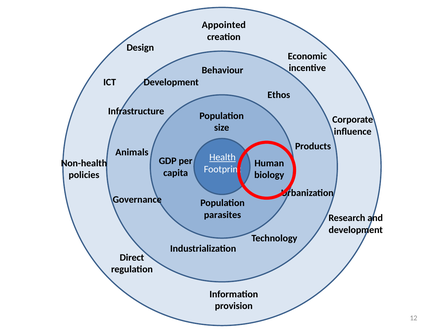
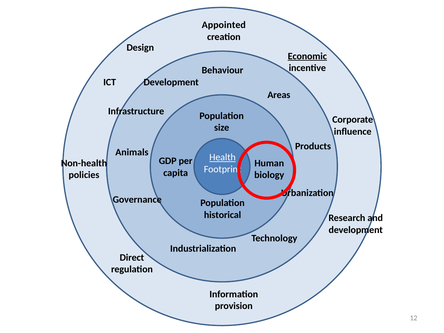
Economic underline: none -> present
Ethos: Ethos -> Areas
parasites: parasites -> historical
